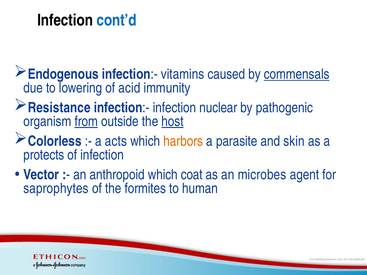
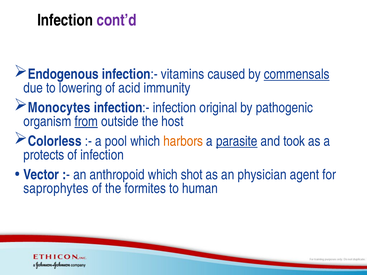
cont’d colour: blue -> purple
Resistance: Resistance -> Monocytes
nuclear: nuclear -> original
host underline: present -> none
acts: acts -> pool
parasite underline: none -> present
skin: skin -> took
coat: coat -> shot
microbes: microbes -> physician
